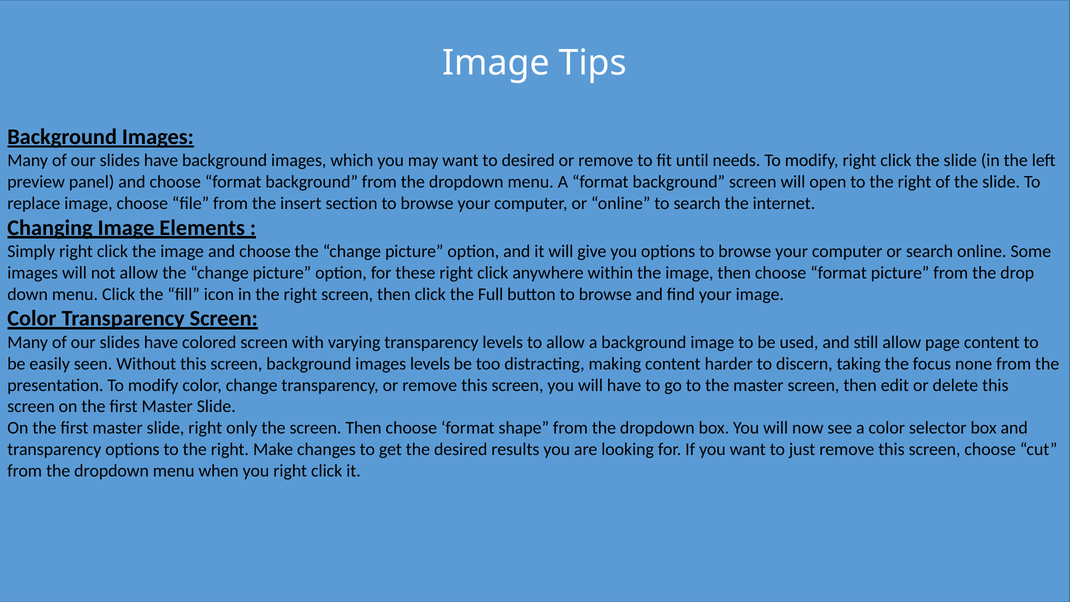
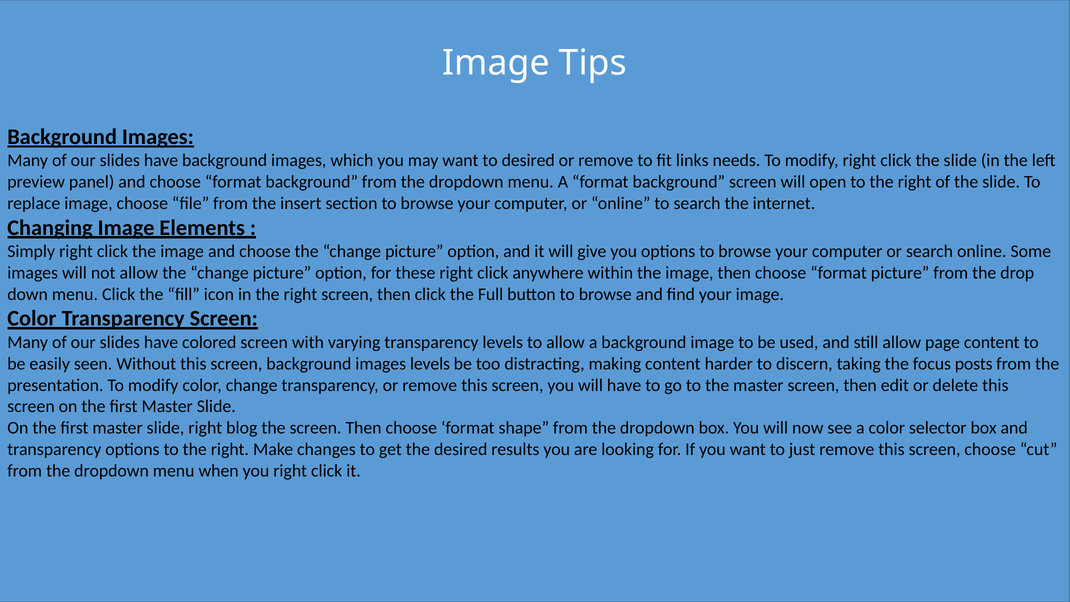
until: until -> links
none: none -> posts
only: only -> blog
